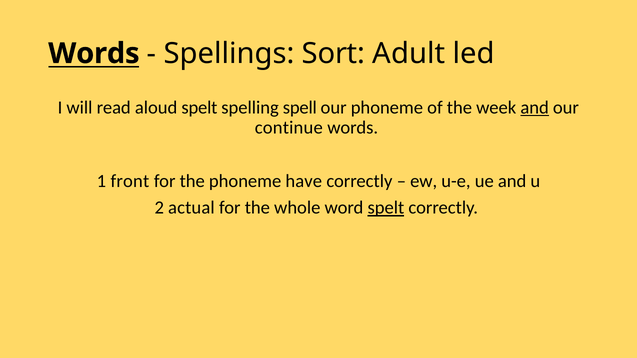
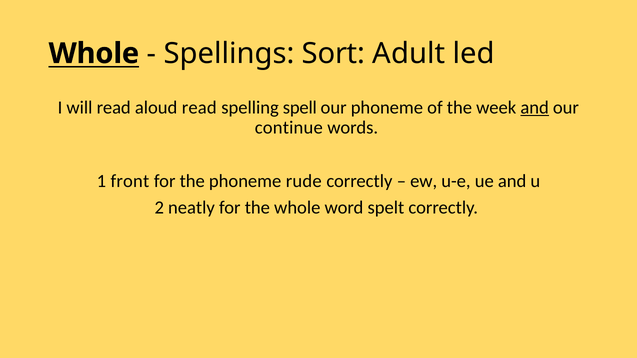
Words at (94, 54): Words -> Whole
aloud spelt: spelt -> read
have: have -> rude
actual: actual -> neatly
spelt at (386, 208) underline: present -> none
